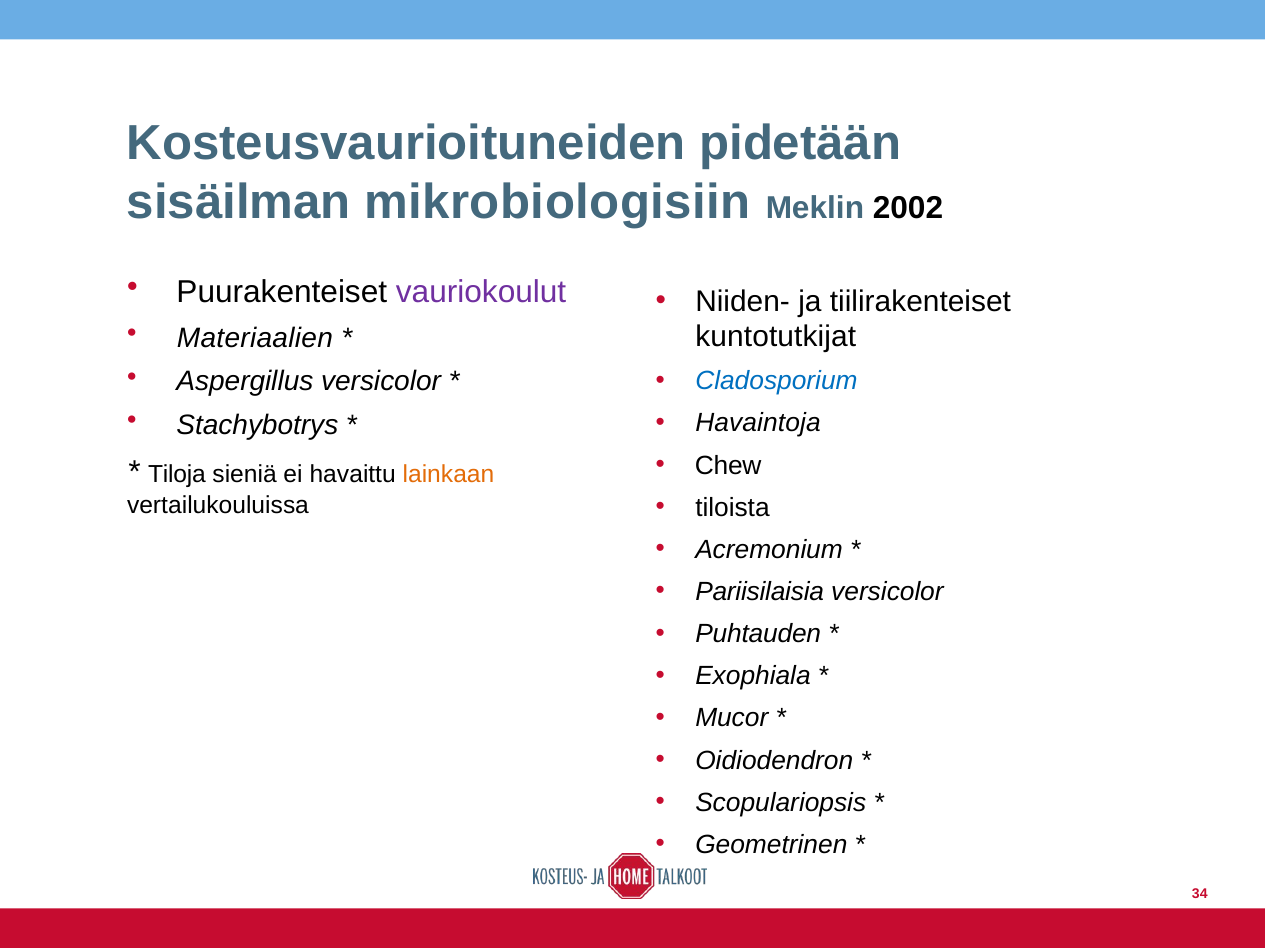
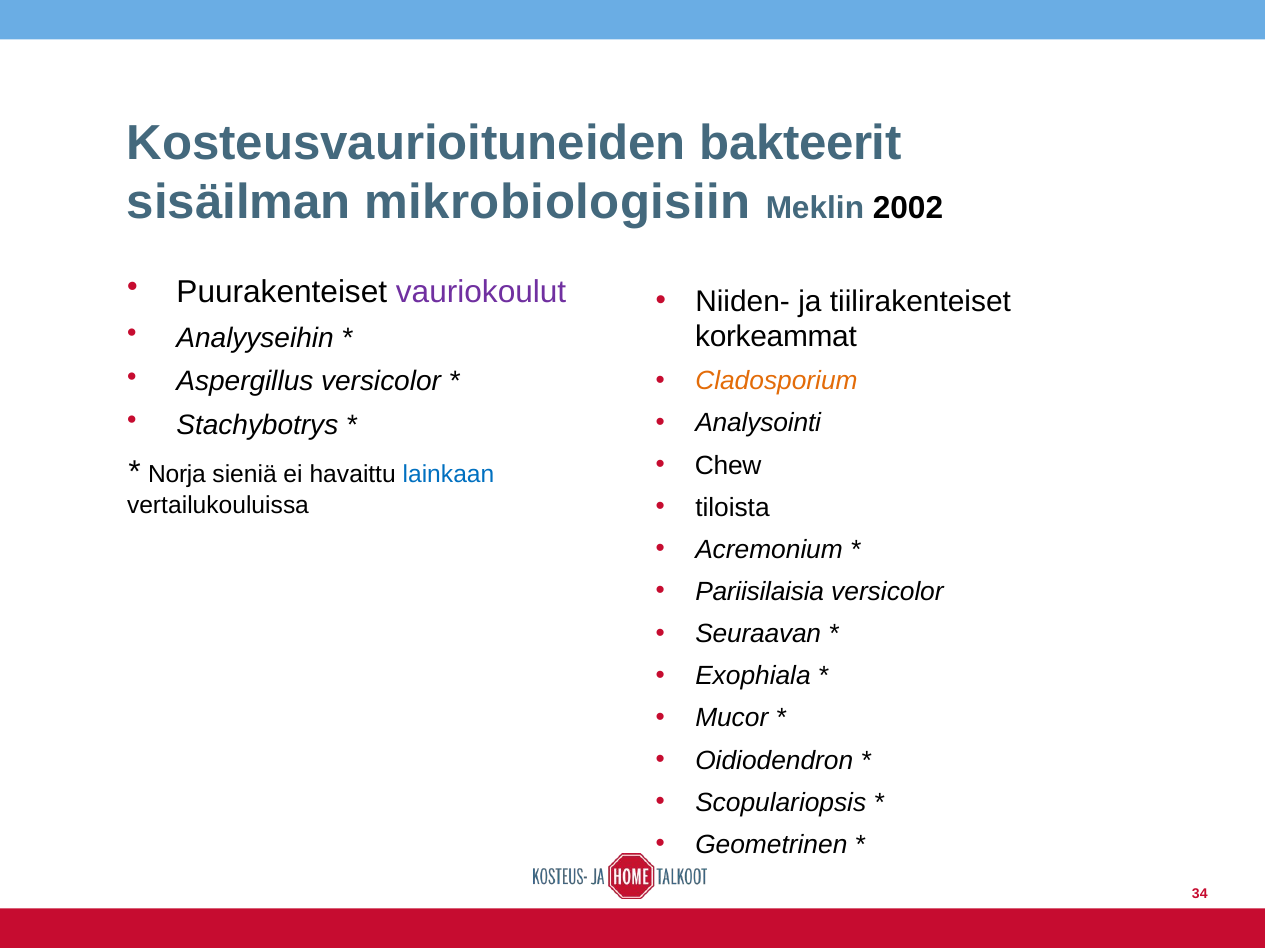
pidetään: pidetään -> bakteerit
Materiaalien: Materiaalien -> Analyyseihin
kuntotutkijat: kuntotutkijat -> korkeammat
Cladosporium colour: blue -> orange
Havaintoja: Havaintoja -> Analysointi
Tiloja: Tiloja -> Norja
lainkaan colour: orange -> blue
Puhtauden: Puhtauden -> Seuraavan
